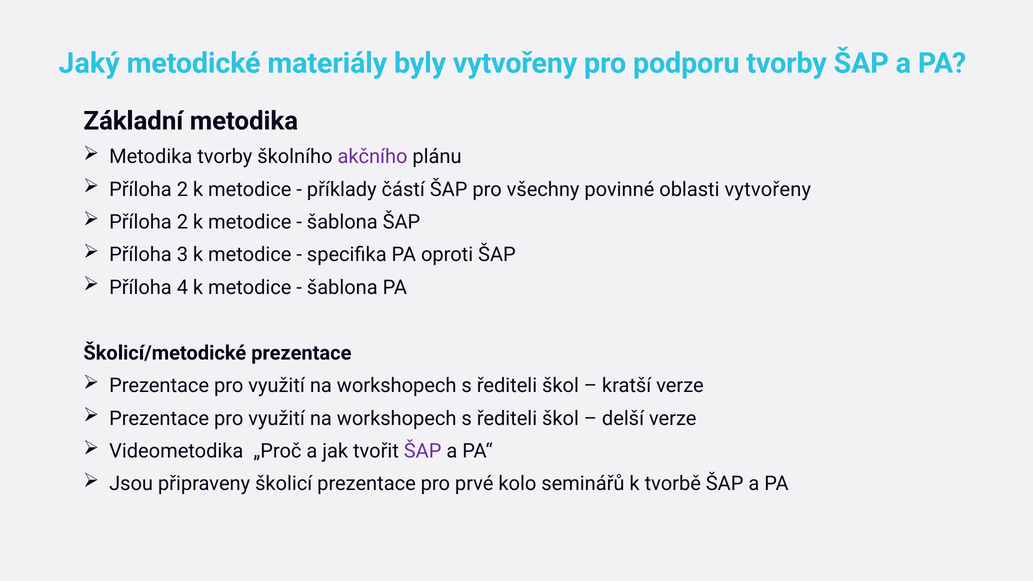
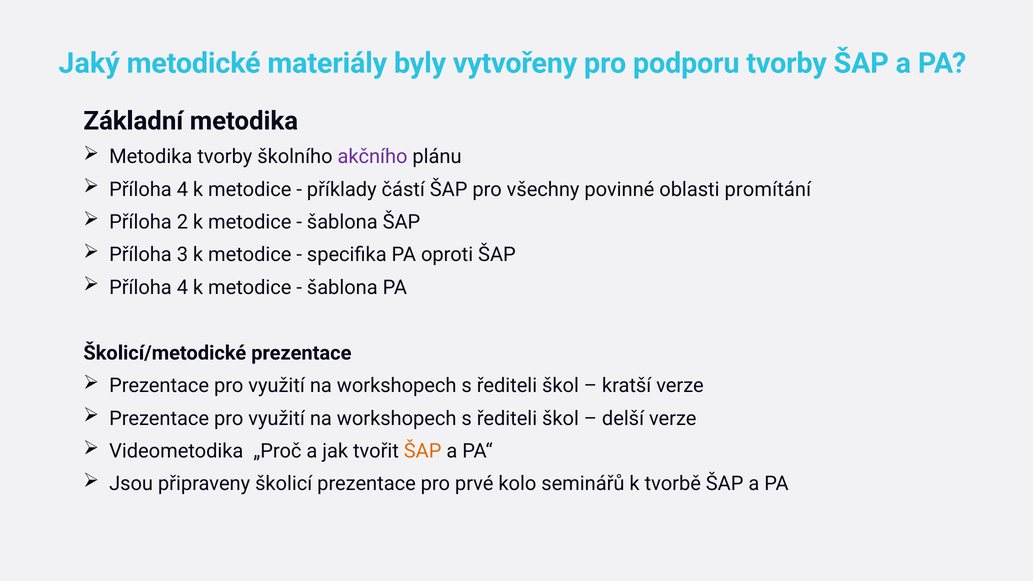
2 at (182, 189): 2 -> 4
oblasti vytvořeny: vytvořeny -> promítání
ŠAP at (423, 451) colour: purple -> orange
